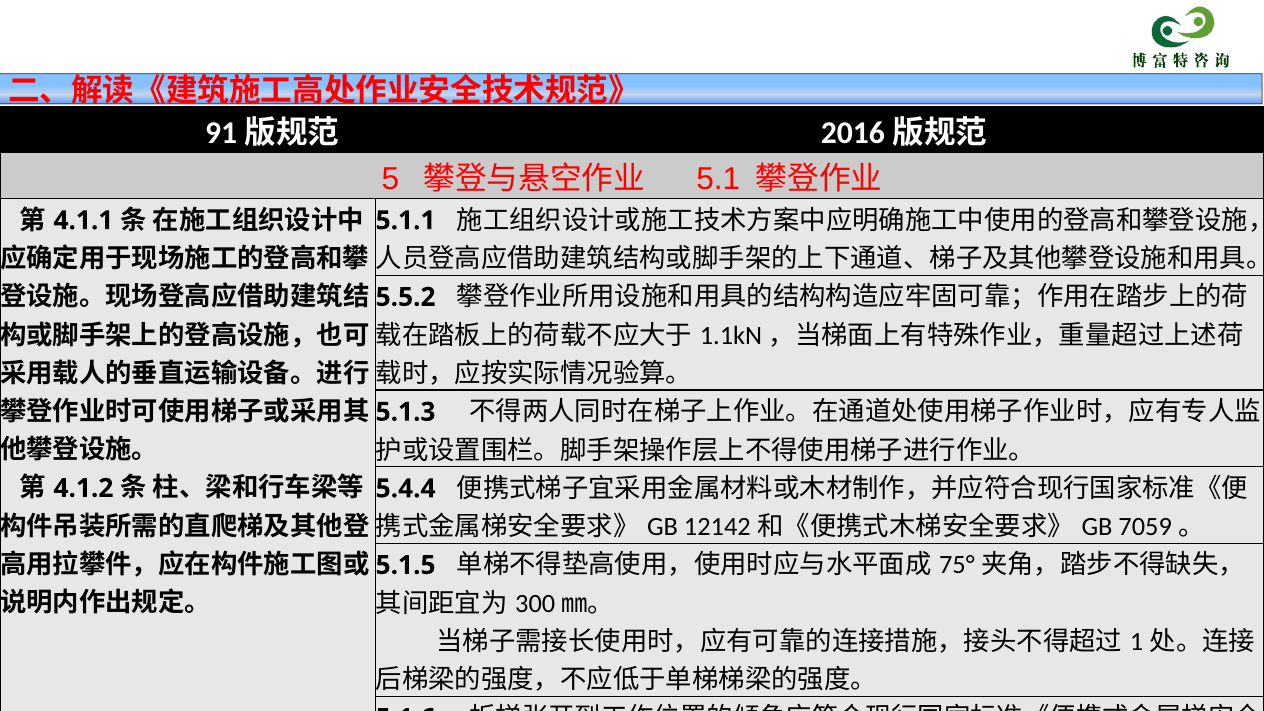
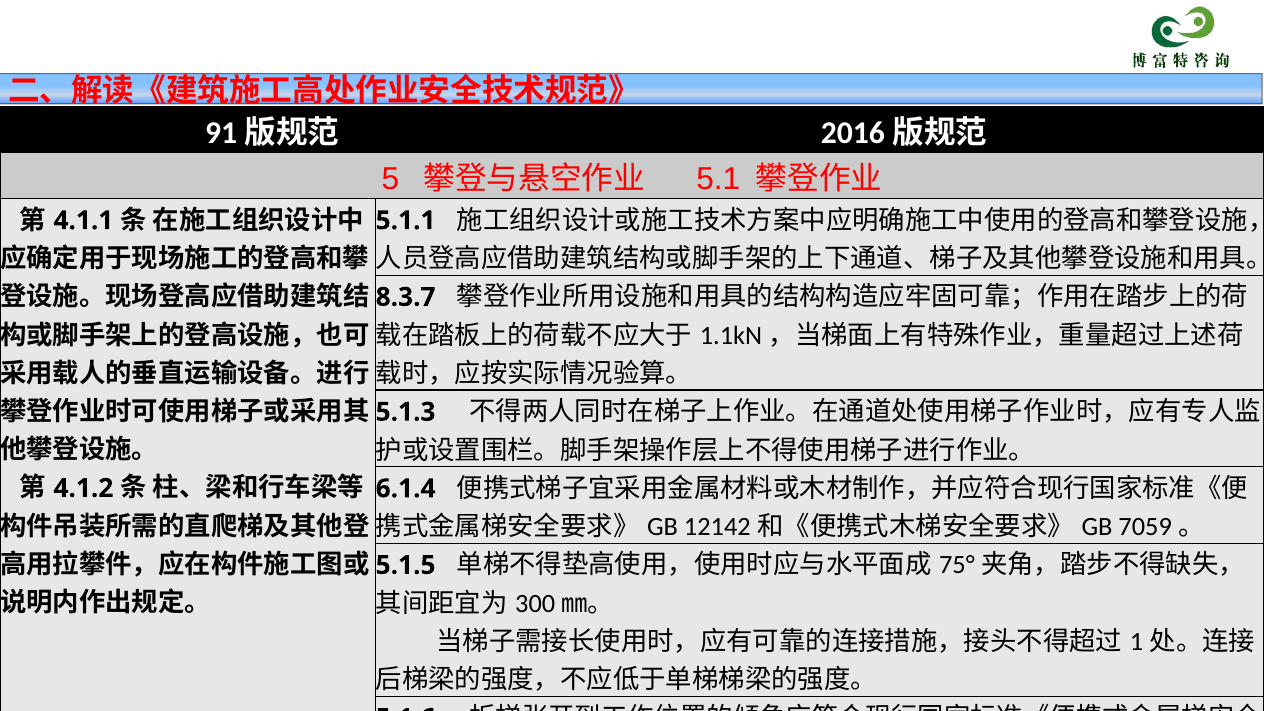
5.5.2: 5.5.2 -> 8.3.7
5.4.4: 5.4.4 -> 6.1.4
